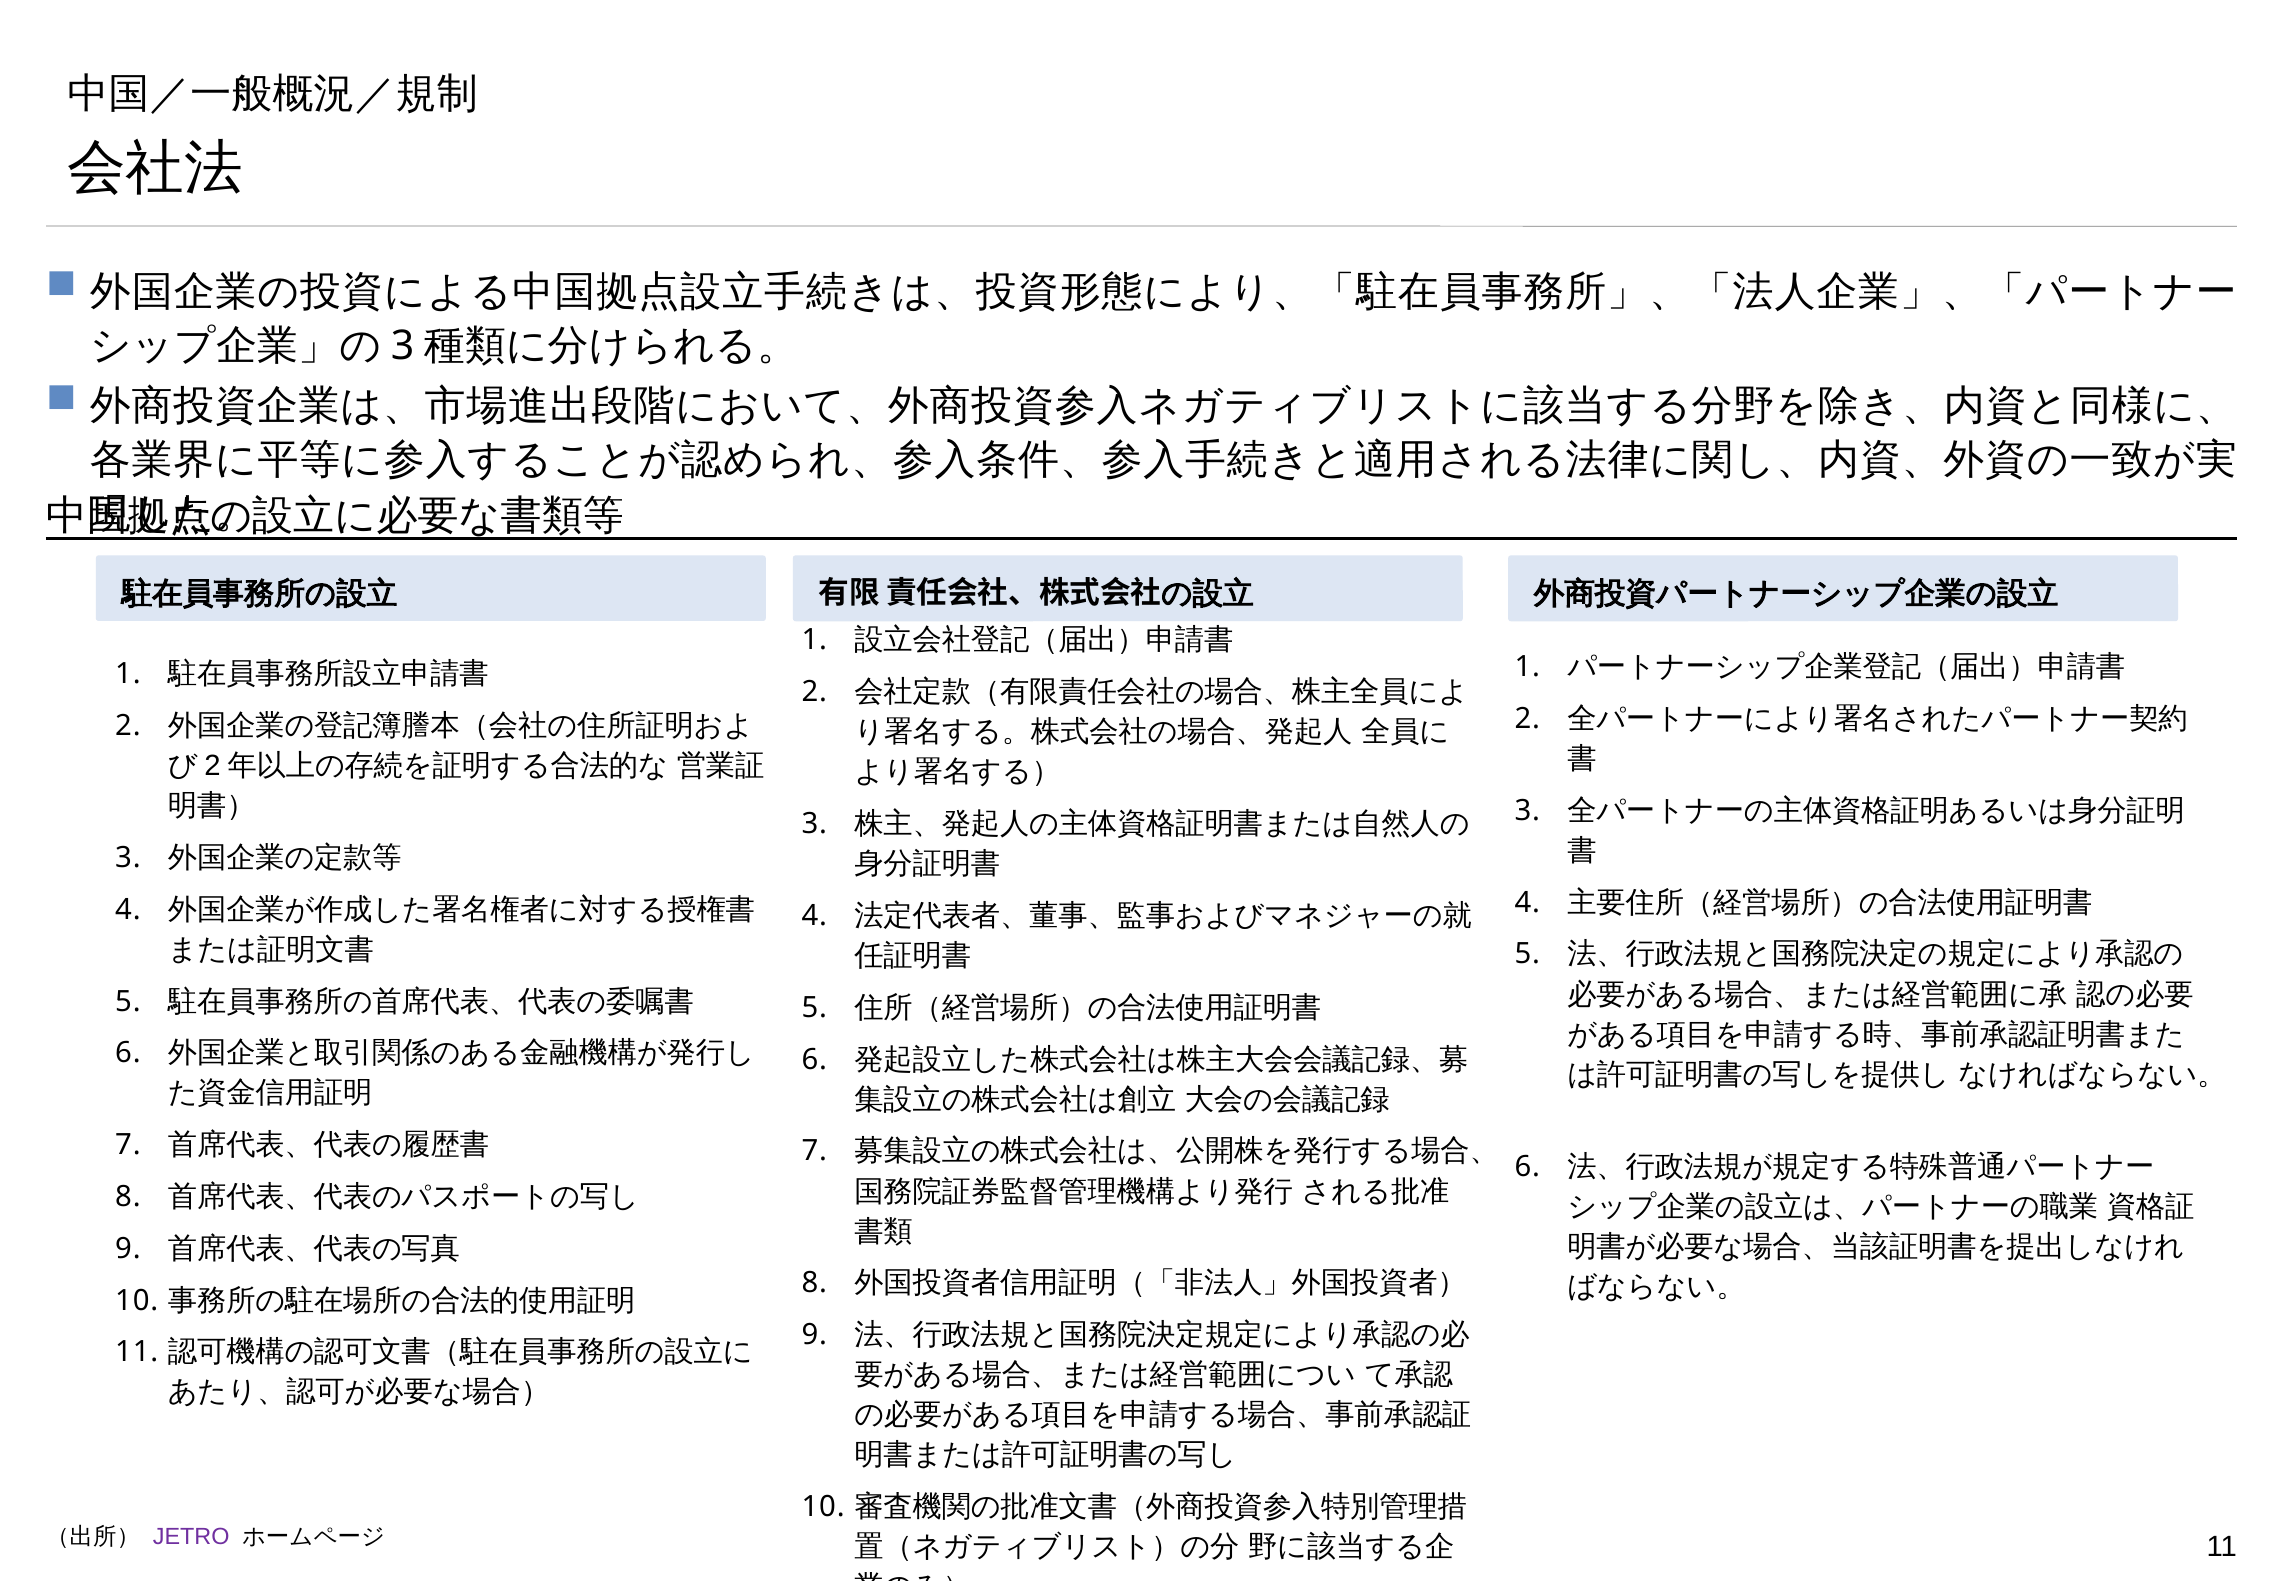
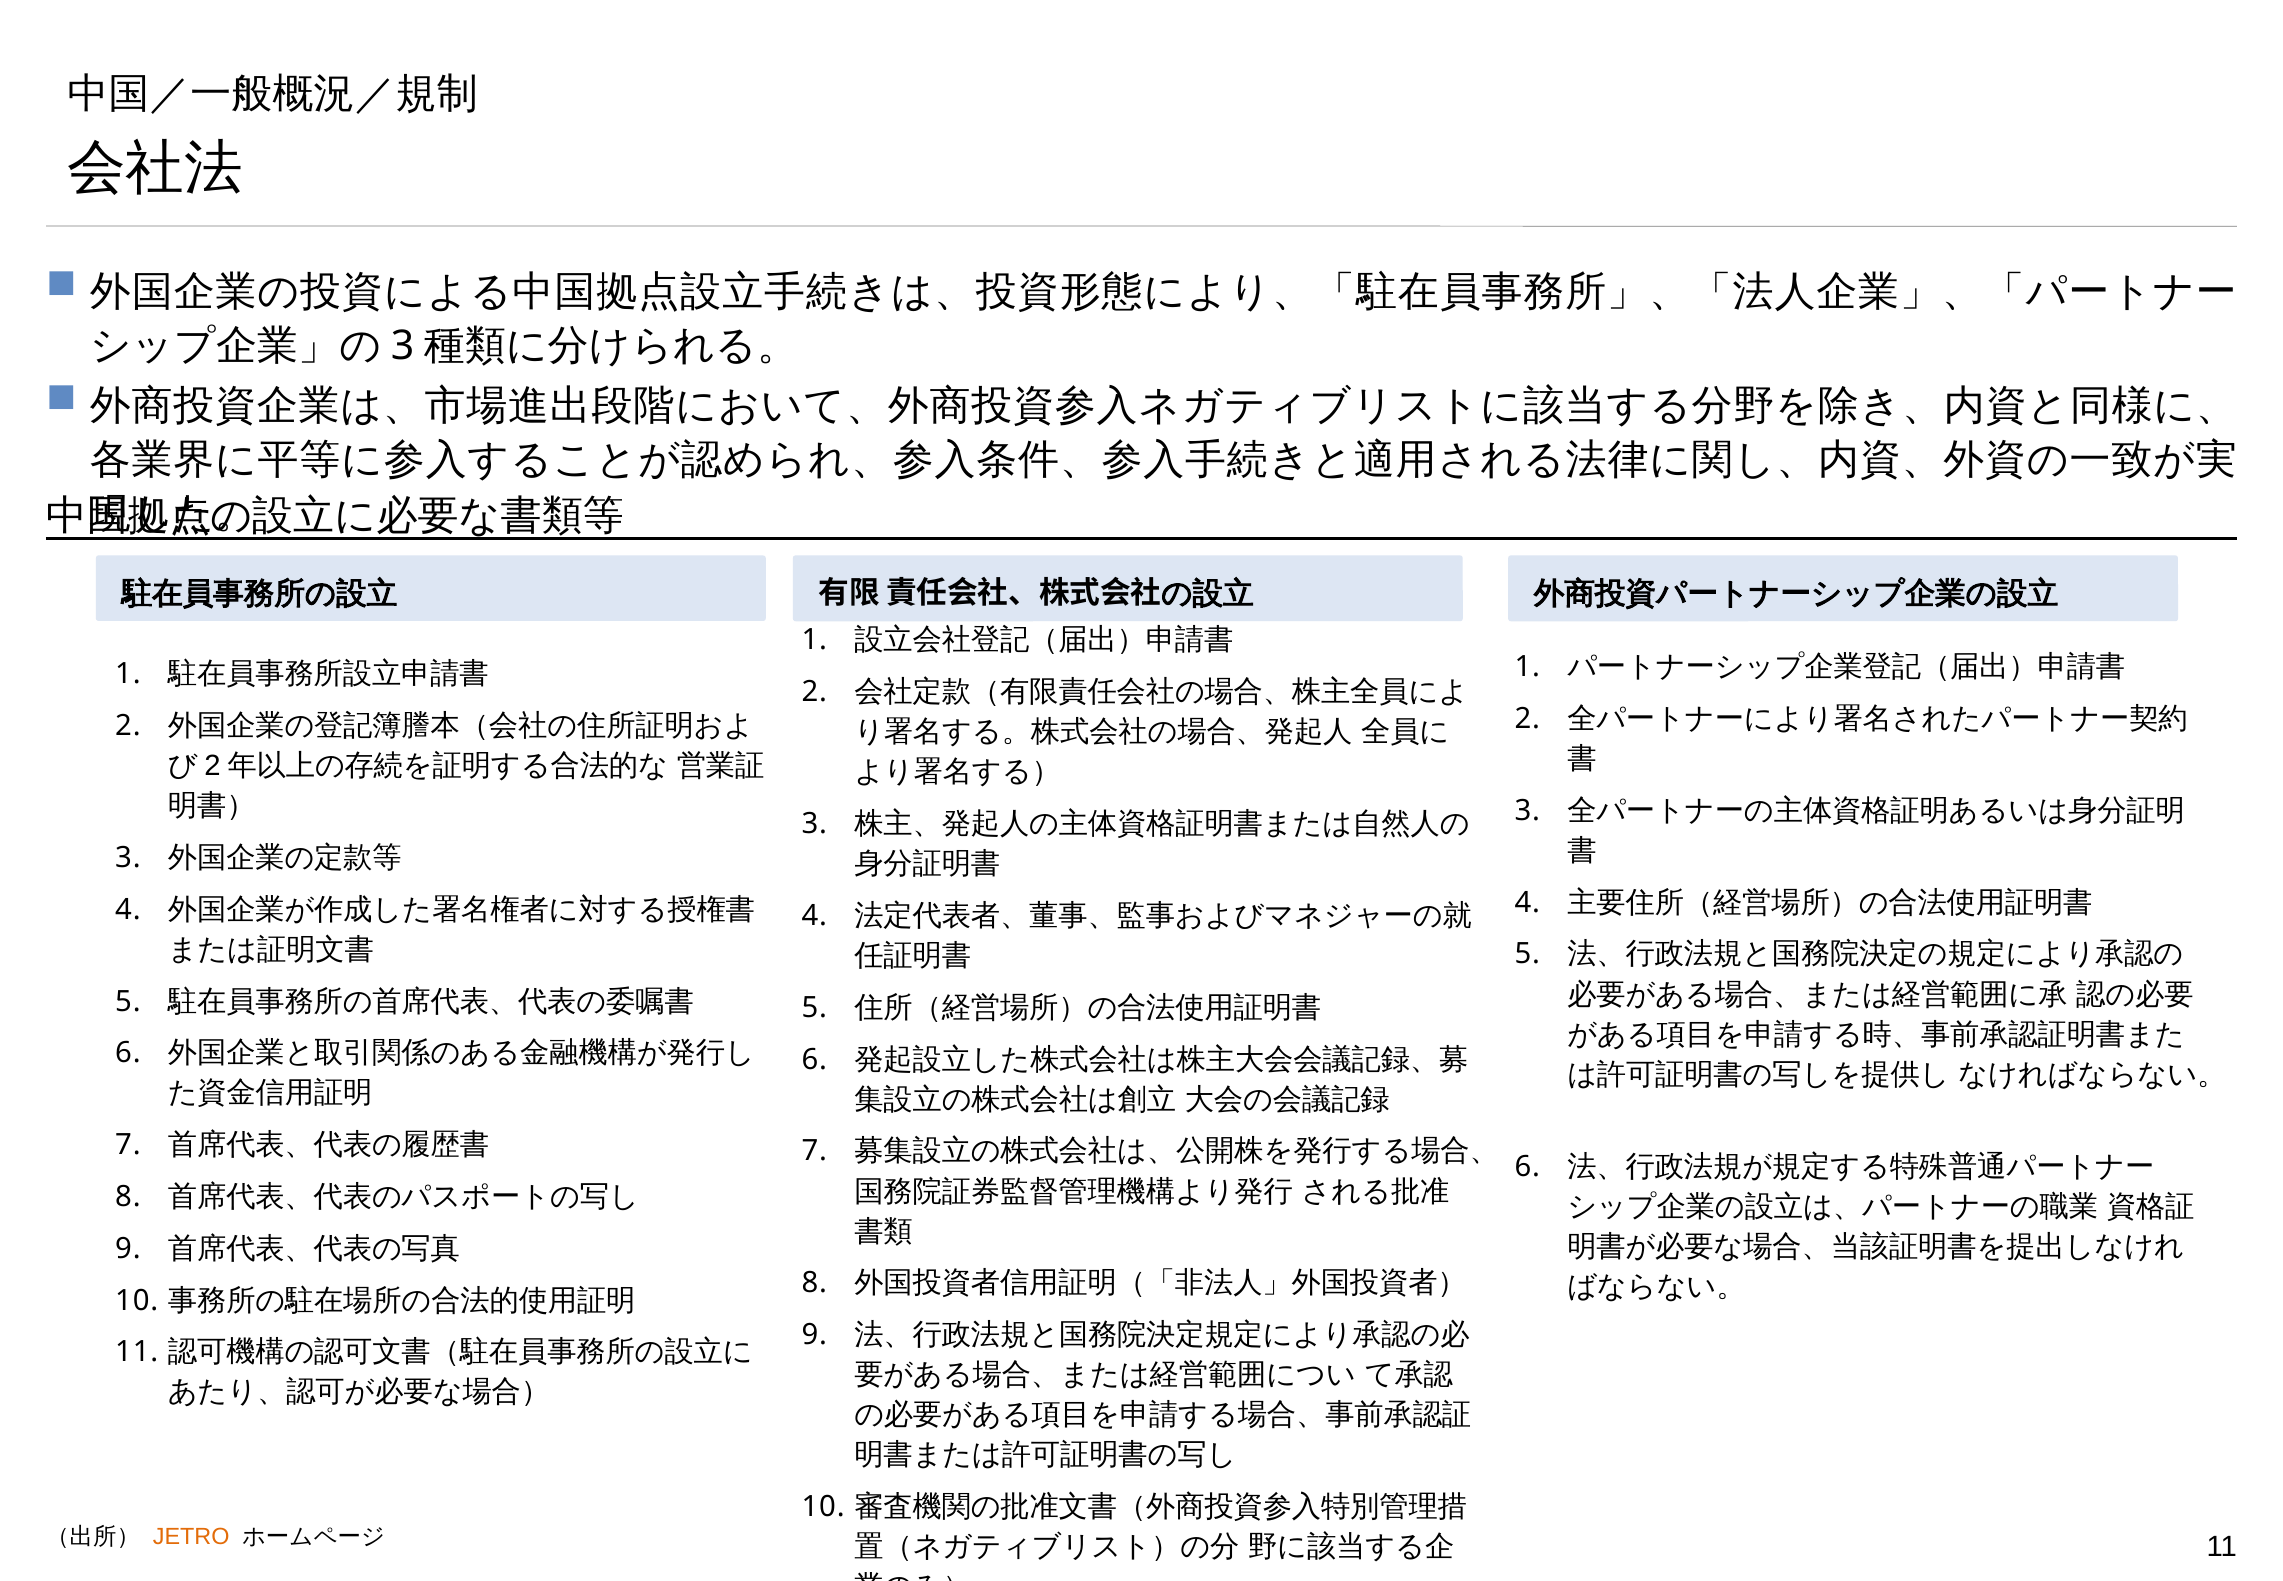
JETRO colour: purple -> orange
